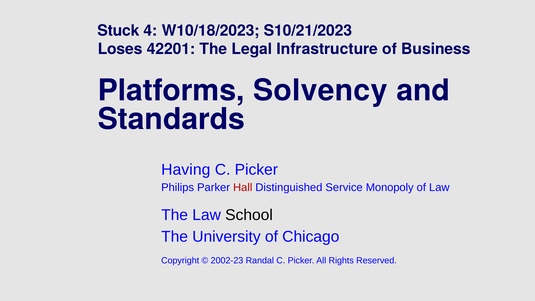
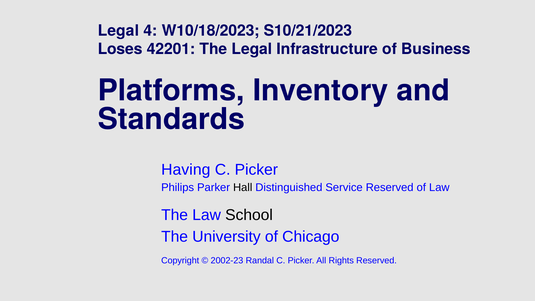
Stuck at (119, 31): Stuck -> Legal
Solvency: Solvency -> Inventory
Hall colour: red -> black
Service Monopoly: Monopoly -> Reserved
